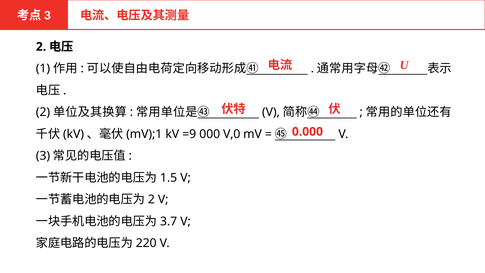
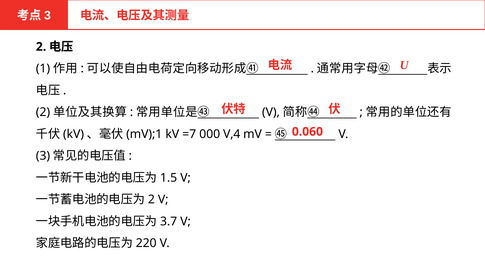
=9: =9 -> =7
V,0: V,0 -> V,4
0.000: 0.000 -> 0.060
